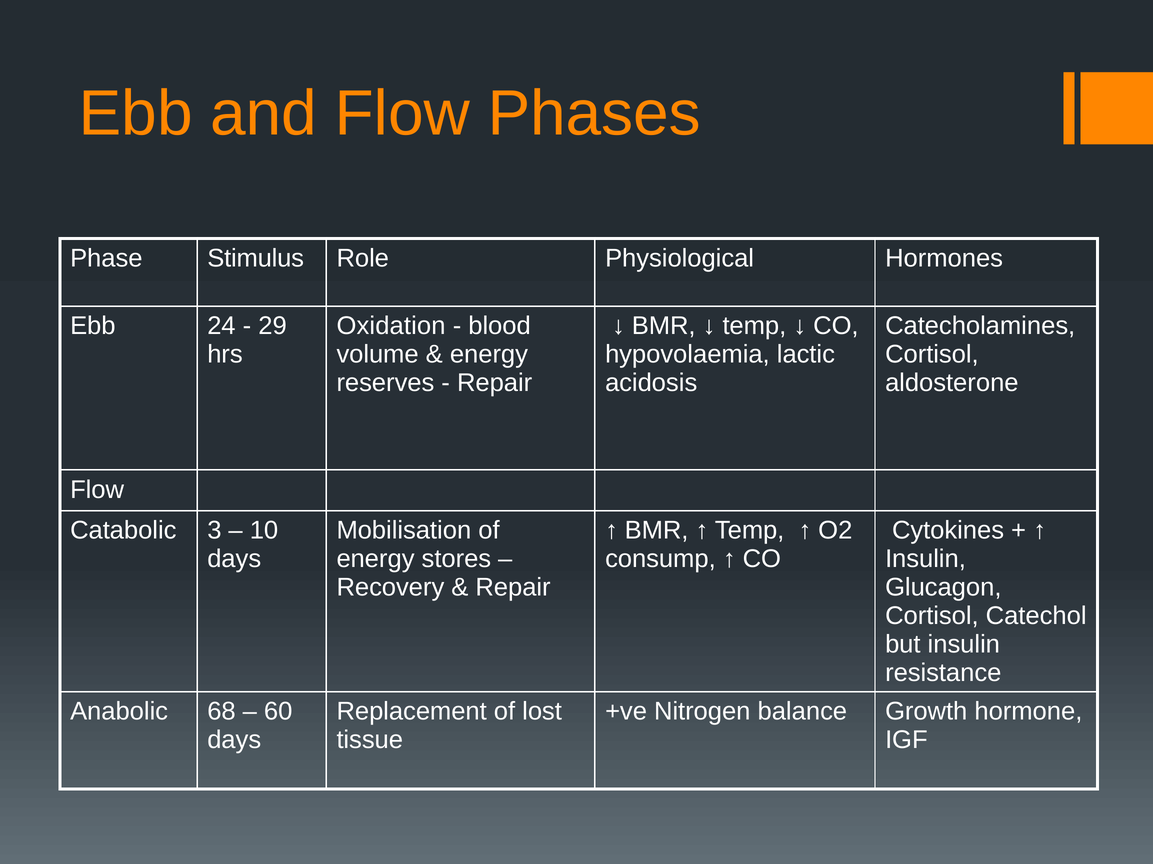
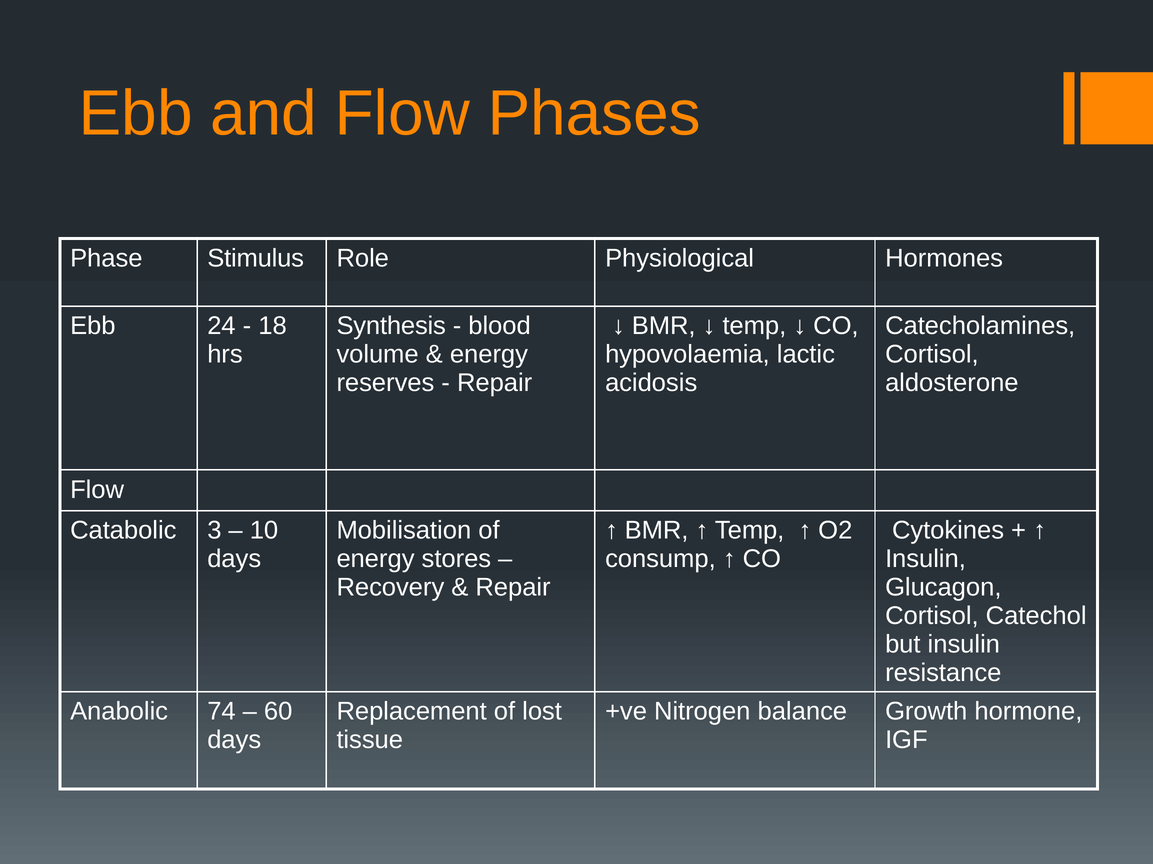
29: 29 -> 18
Oxidation: Oxidation -> Synthesis
68: 68 -> 74
